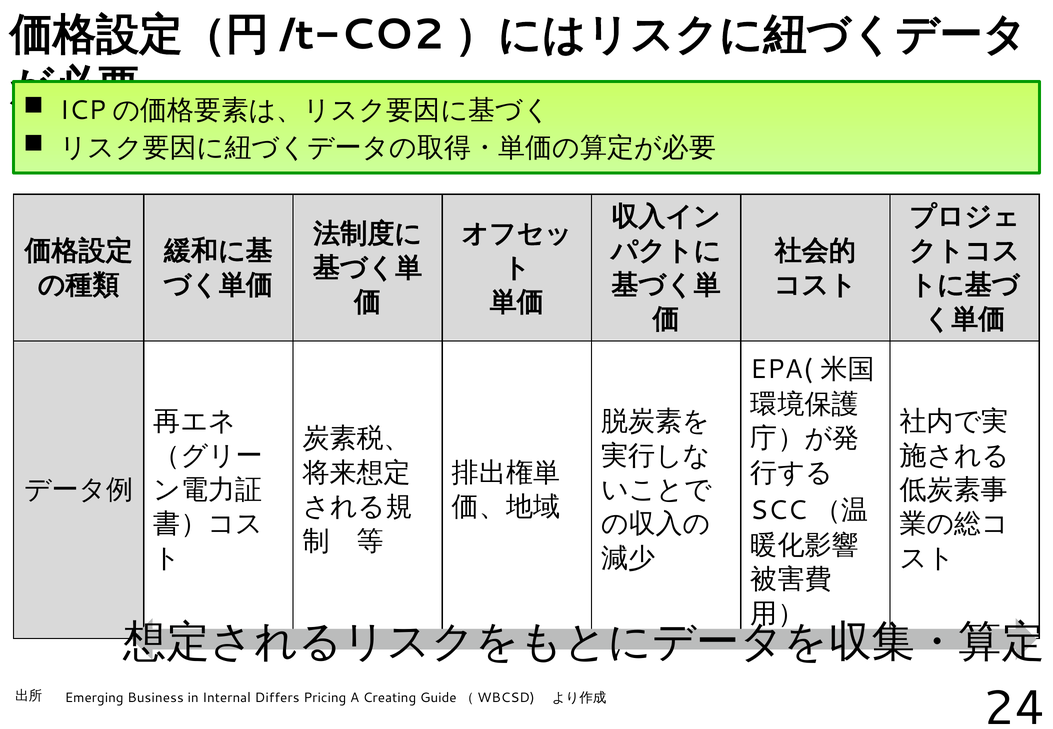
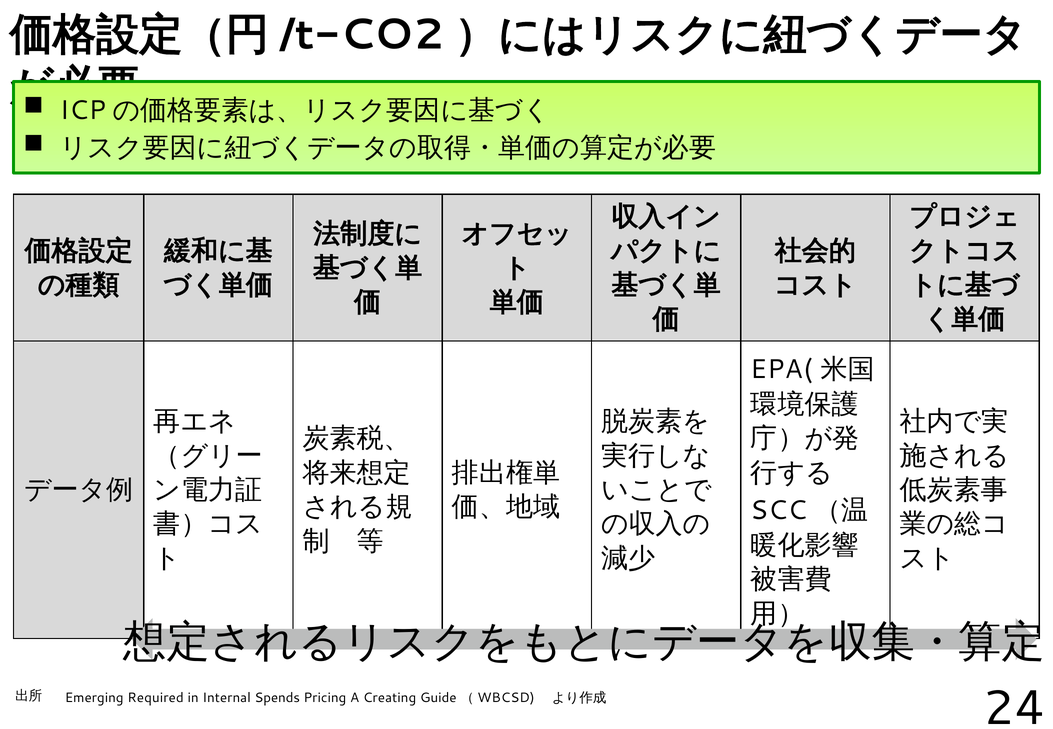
Business: Business -> Required
Differs: Differs -> Spends
